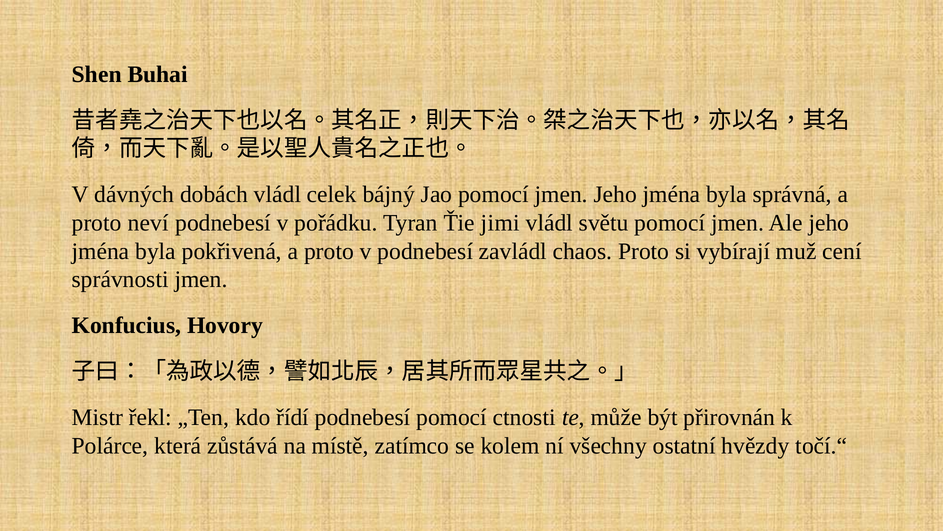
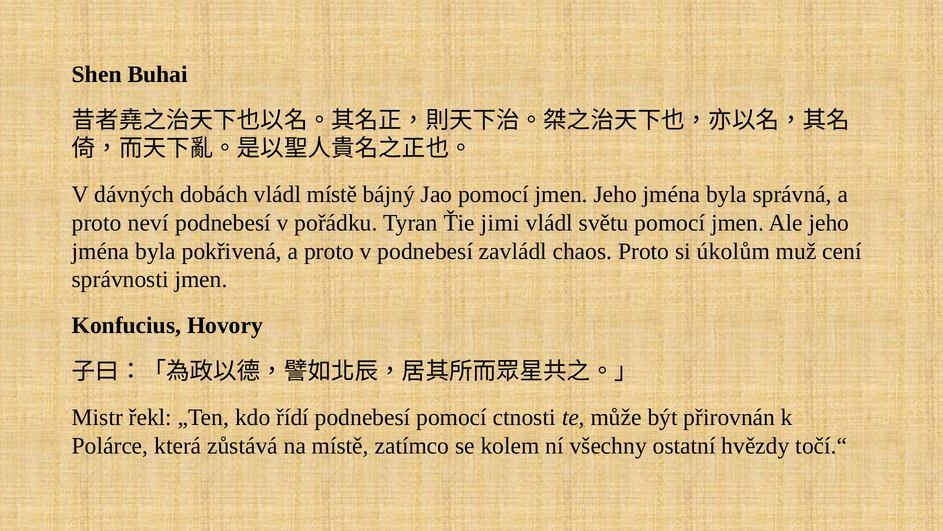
vládl celek: celek -> místě
vybírají: vybírají -> úkolům
